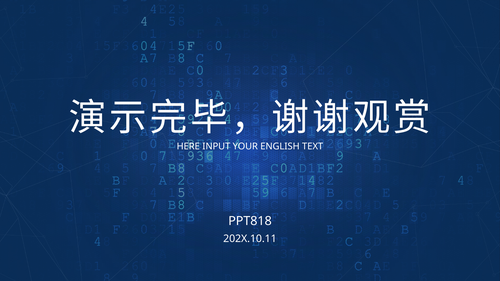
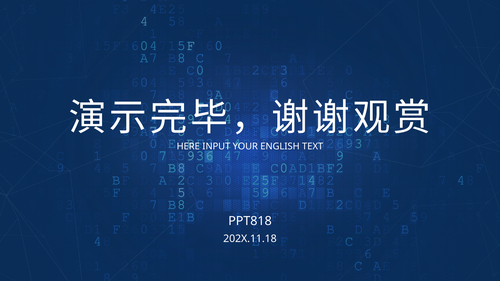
202X.10.11: 202X.10.11 -> 202X.11.18
